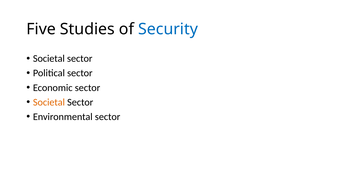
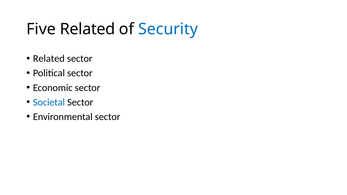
Five Studies: Studies -> Related
Societal at (49, 59): Societal -> Related
Societal at (49, 102) colour: orange -> blue
